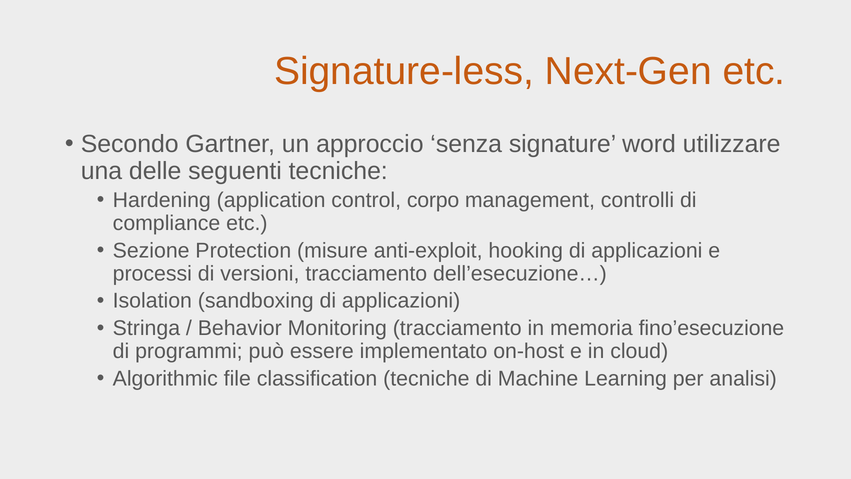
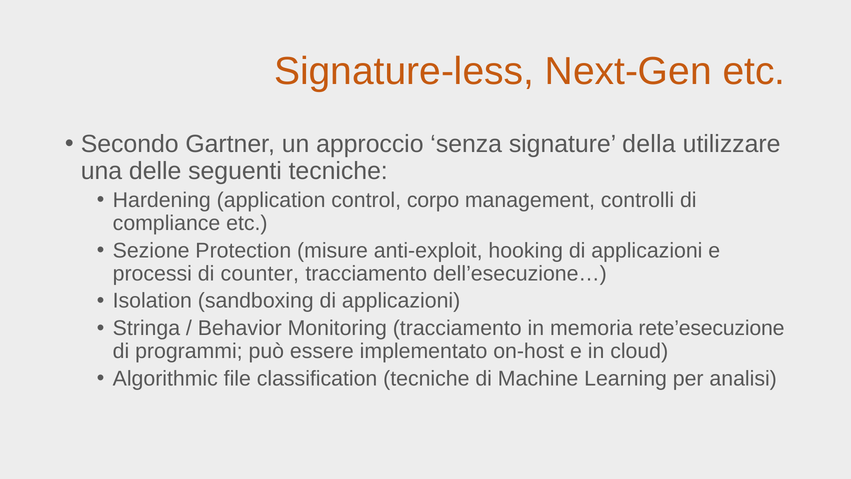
word: word -> della
versioni: versioni -> counter
fino’esecuzione: fino’esecuzione -> rete’esecuzione
